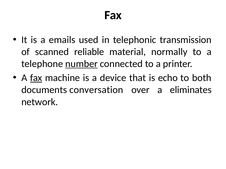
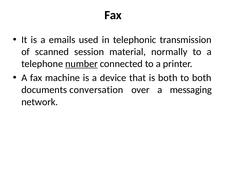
reliable: reliable -> session
fax at (36, 78) underline: present -> none
is echo: echo -> both
eliminates: eliminates -> messaging
